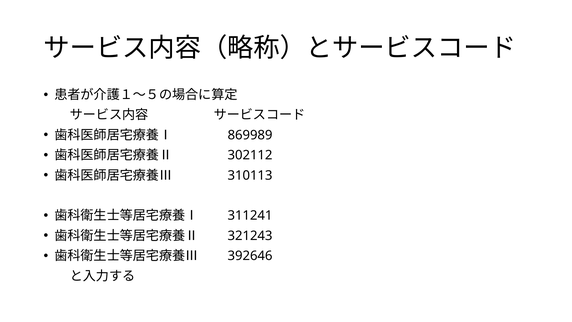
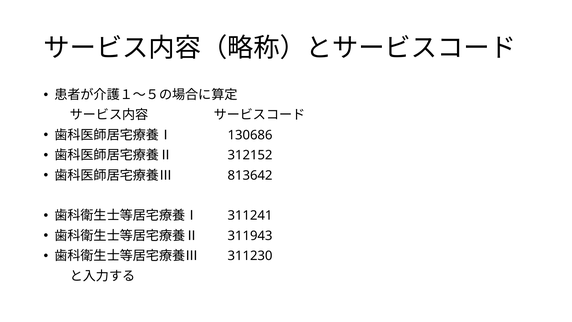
869989: 869989 -> 130686
302112: 302112 -> 312152
310113: 310113 -> 813642
321243: 321243 -> 311943
392646: 392646 -> 311230
